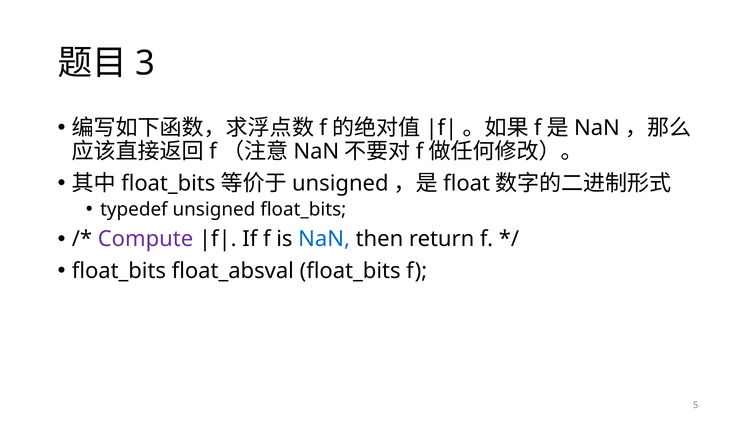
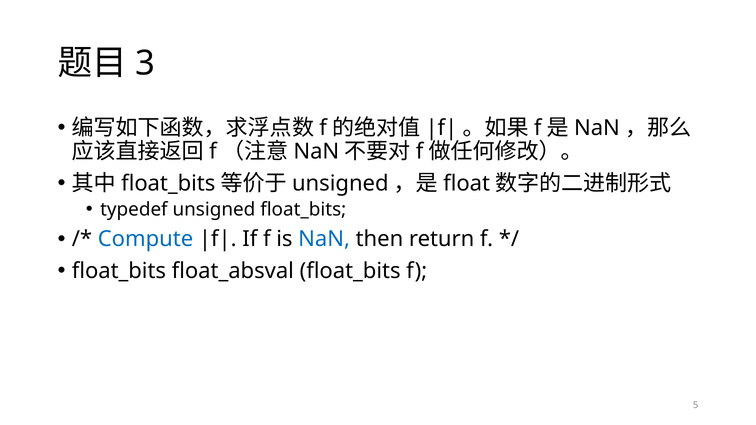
Compute colour: purple -> blue
